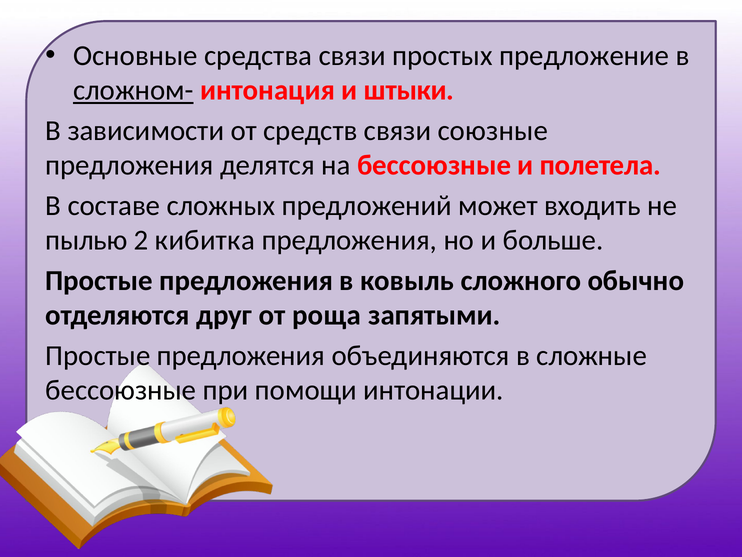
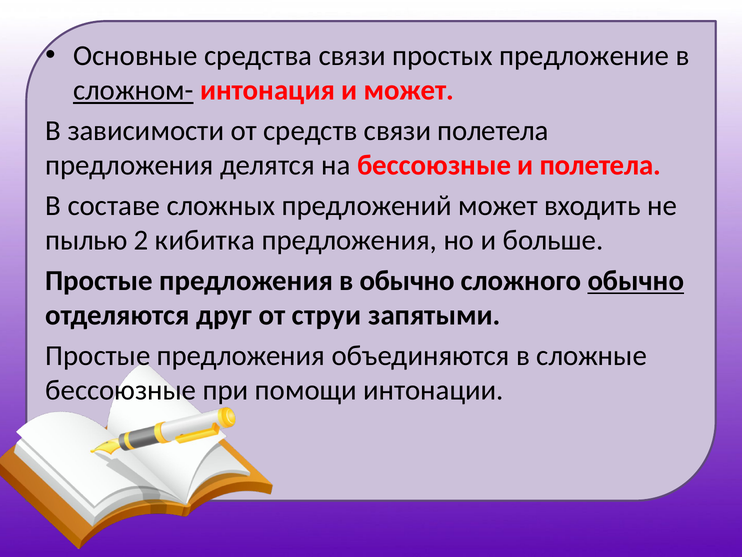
и штыки: штыки -> может
связи союзные: союзные -> полетела
в ковыль: ковыль -> обычно
обычно at (636, 281) underline: none -> present
роща: роща -> струи
